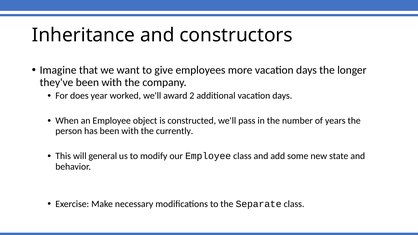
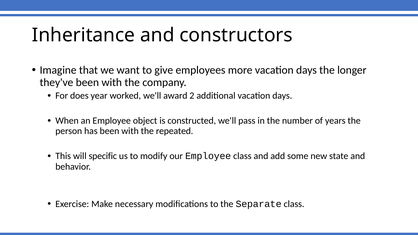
currently: currently -> repeated
general: general -> specific
